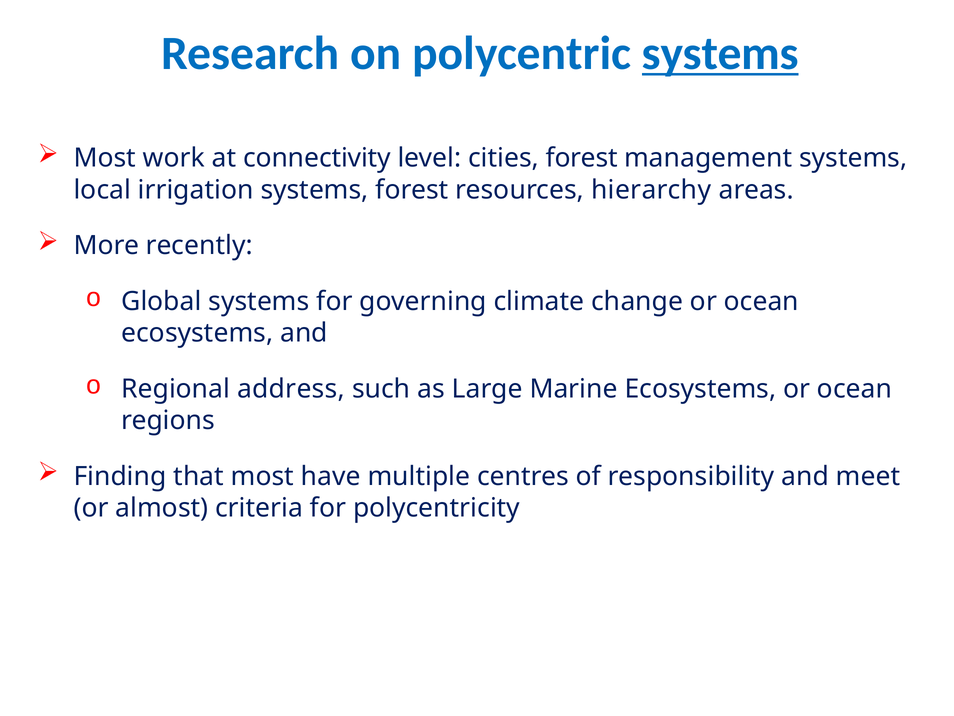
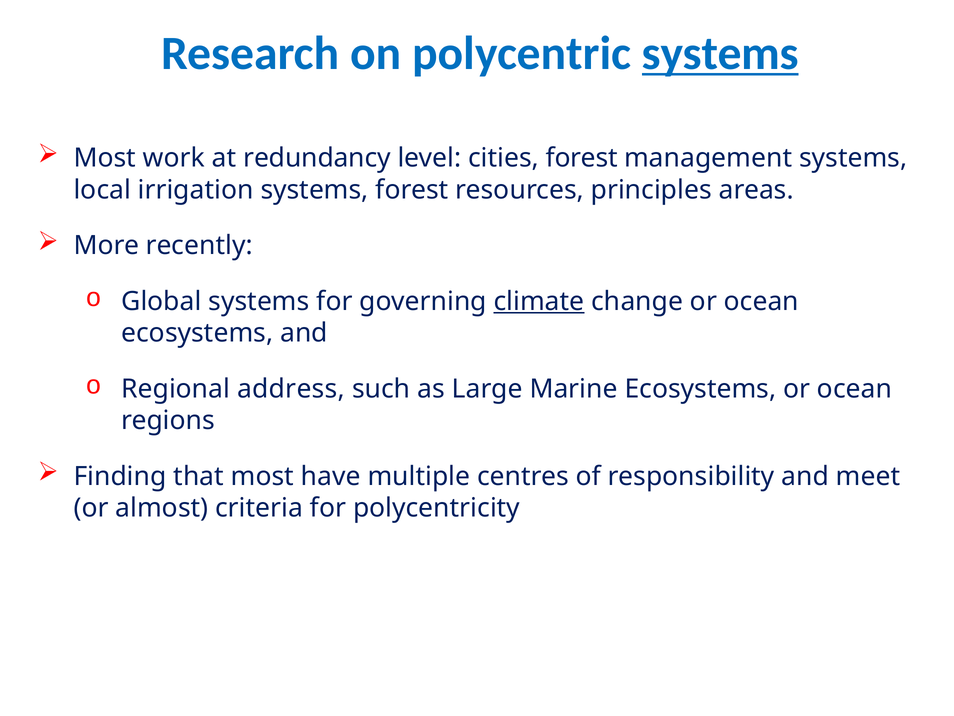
connectivity: connectivity -> redundancy
hierarchy: hierarchy -> principles
climate underline: none -> present
